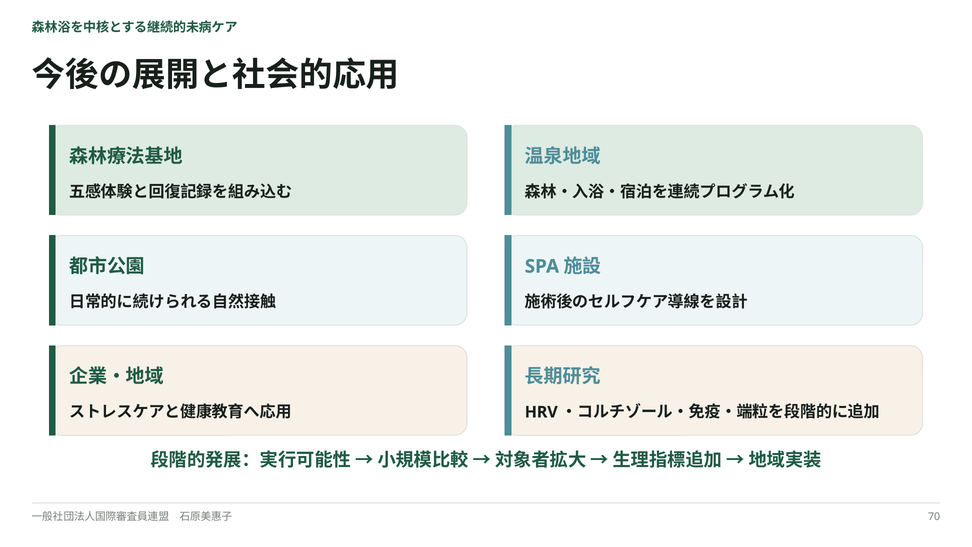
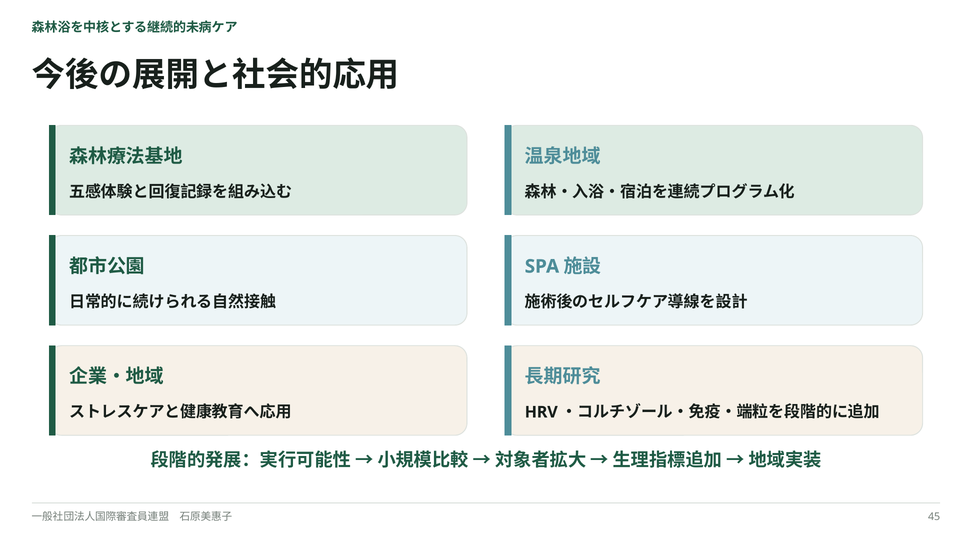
70: 70 -> 45
